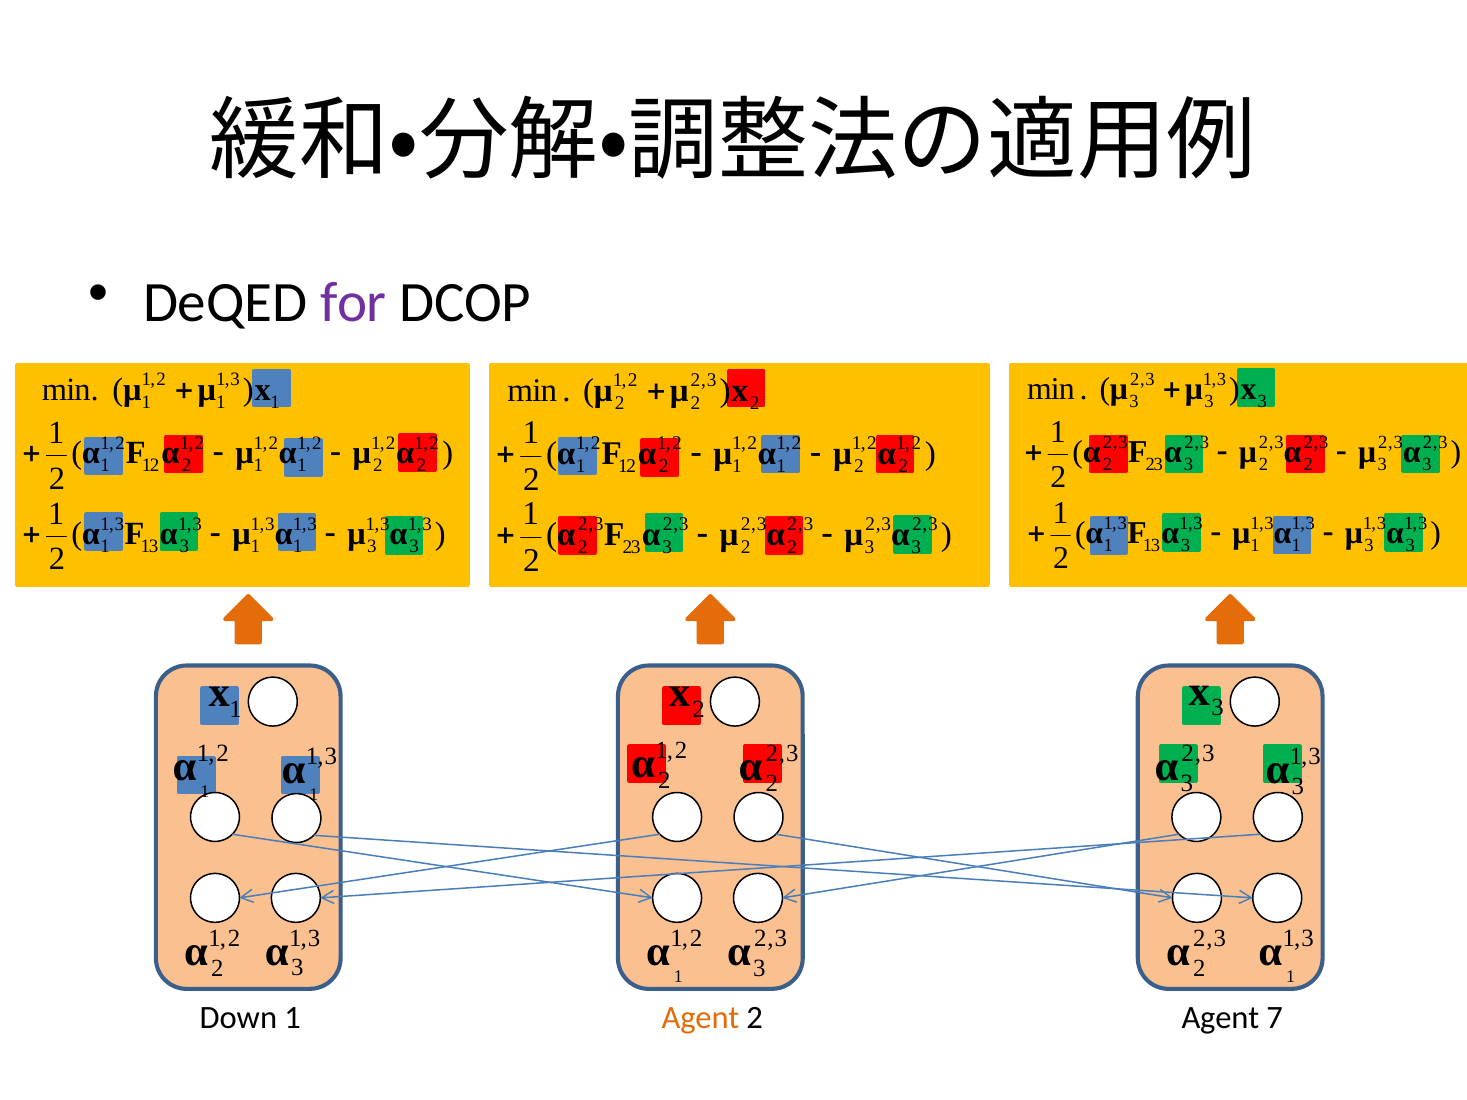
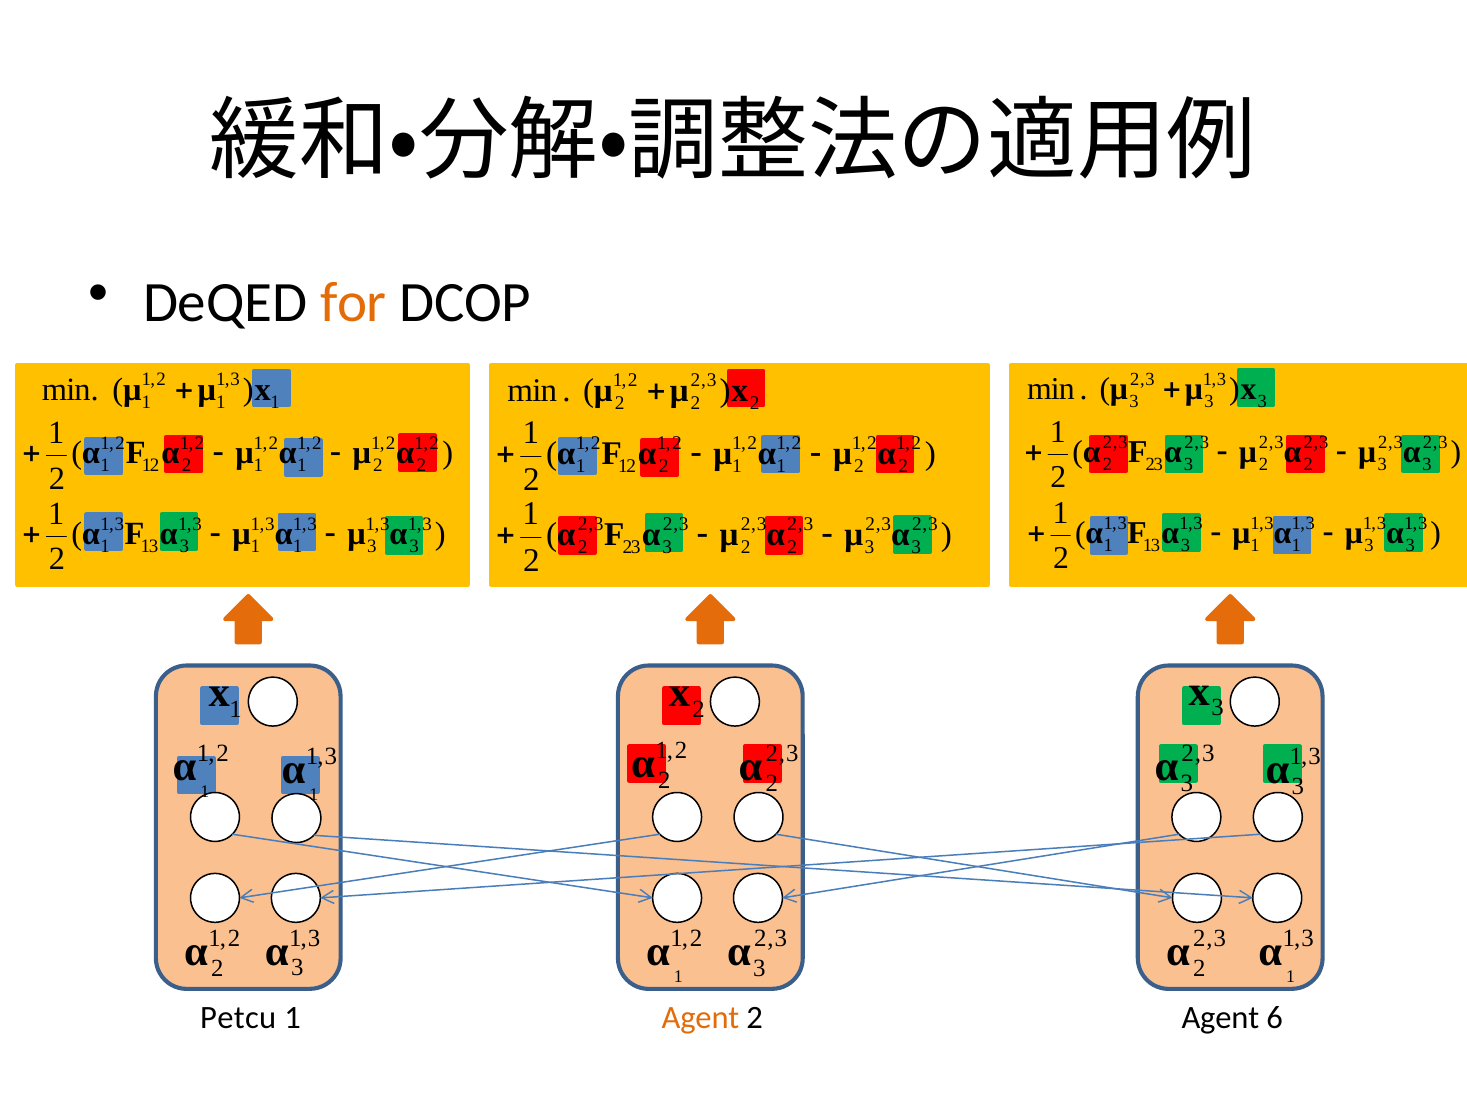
for colour: purple -> orange
Down: Down -> Petcu
7: 7 -> 6
